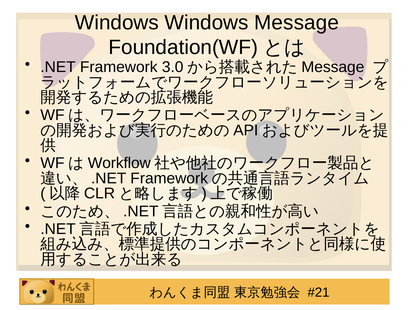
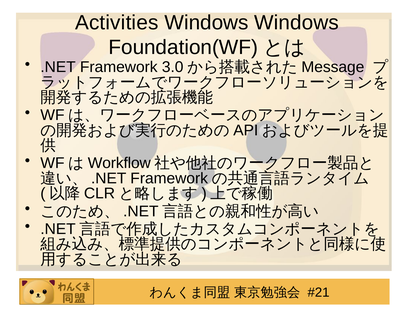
Windows at (117, 23): Windows -> Activities
Windows Message: Message -> Windows
